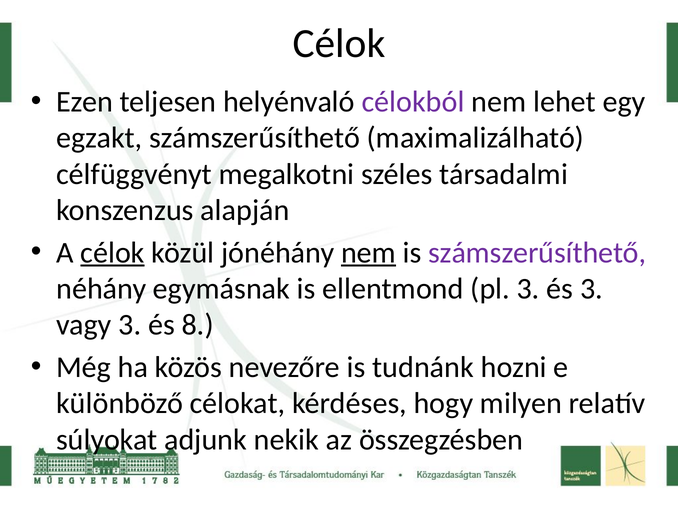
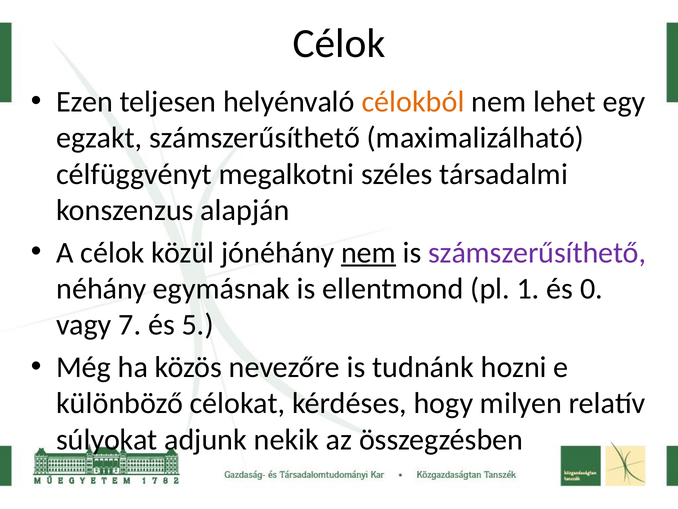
célokból colour: purple -> orange
célok at (113, 252) underline: present -> none
pl 3: 3 -> 1
és 3: 3 -> 0
vagy 3: 3 -> 7
8: 8 -> 5
